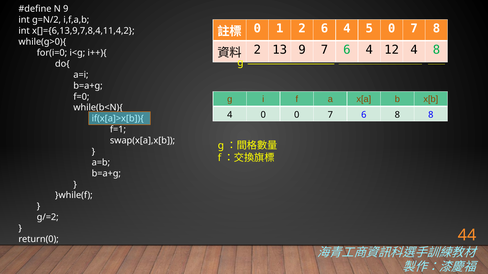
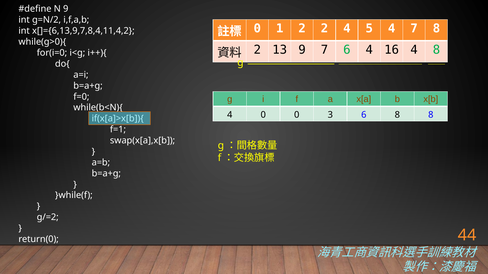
2 6: 6 -> 2
5 0: 0 -> 4
12: 12 -> 16
0 0 7: 7 -> 3
